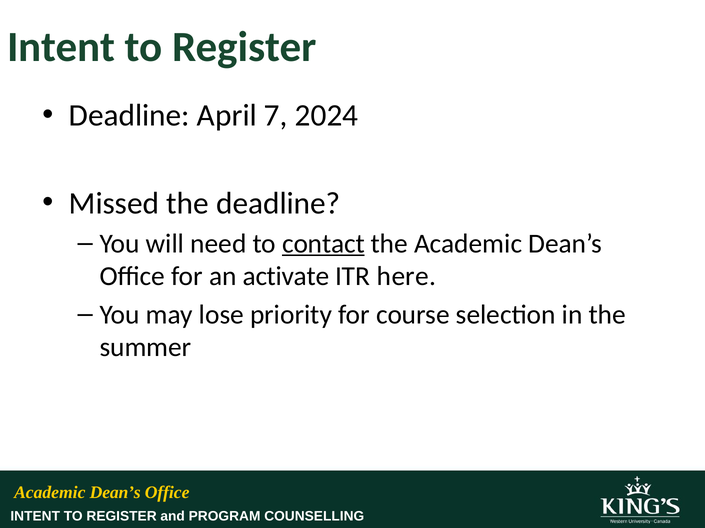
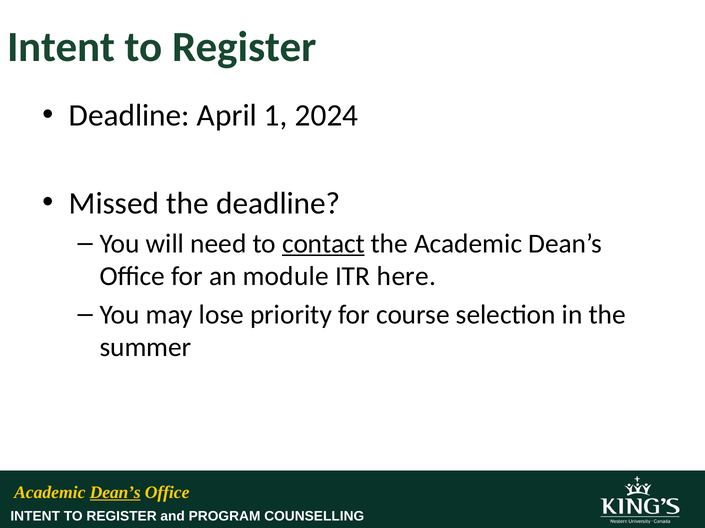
7: 7 -> 1
activate: activate -> module
Dean’s at (115, 493) underline: none -> present
